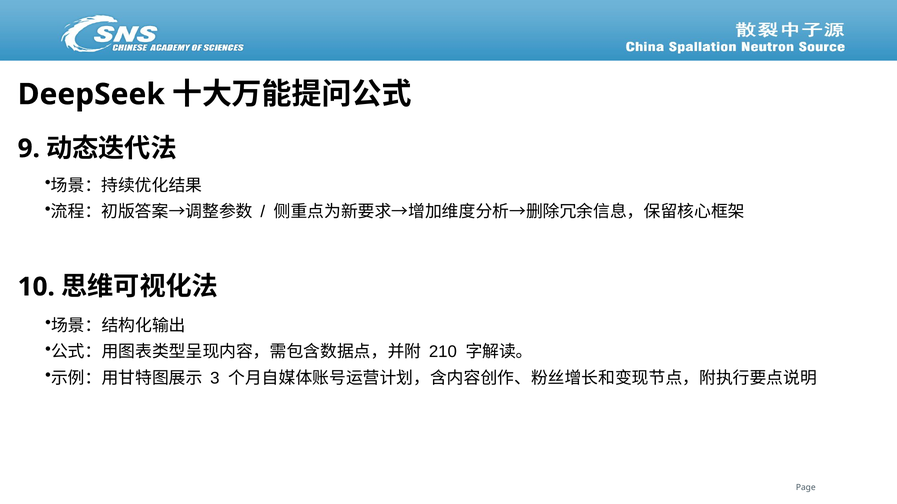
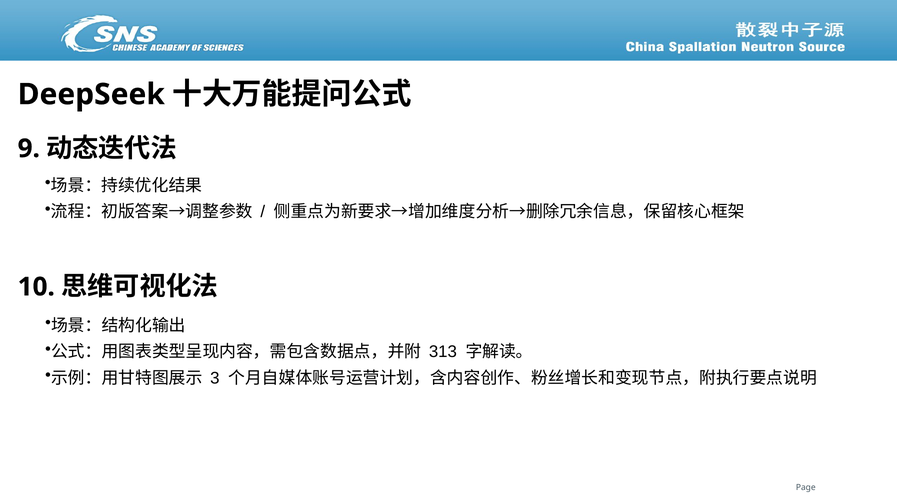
210: 210 -> 313
